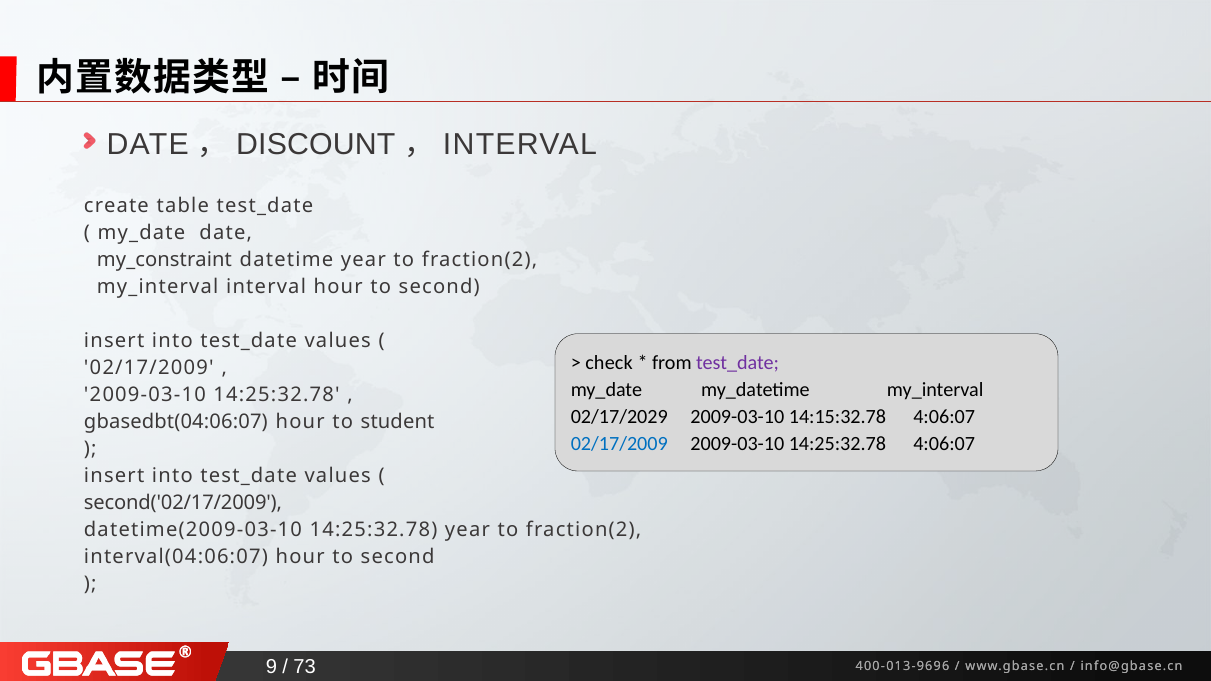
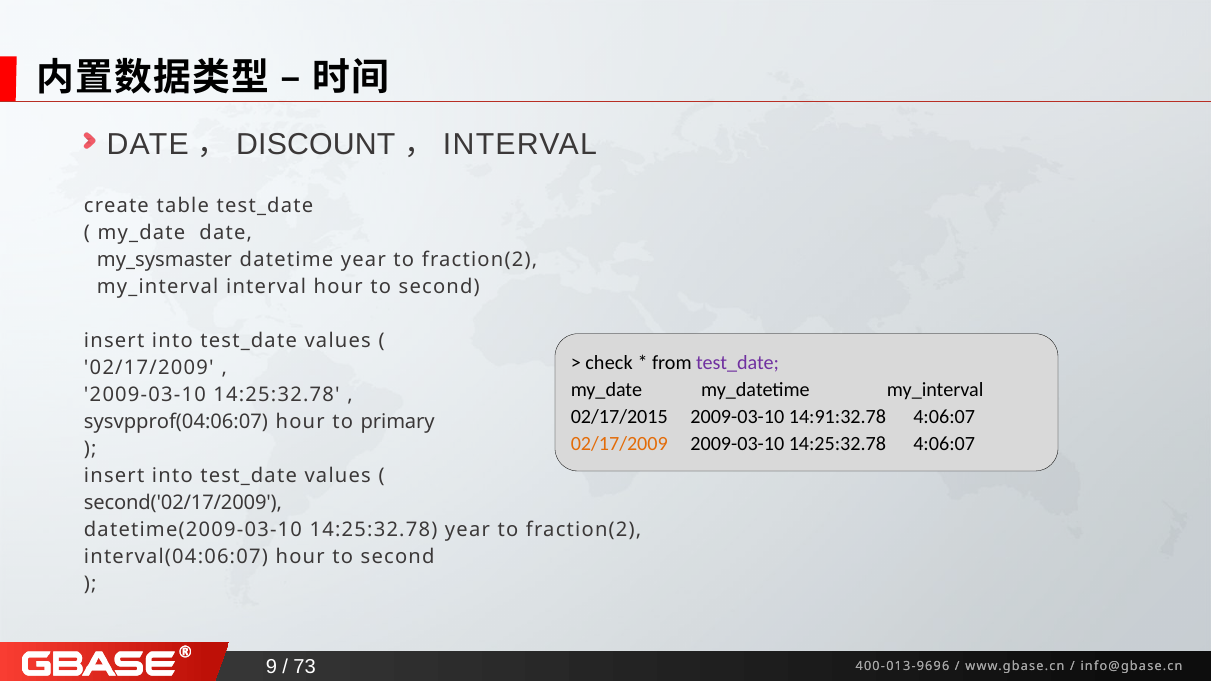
my_constraint: my_constraint -> my_sysmaster
02/17/2029: 02/17/2029 -> 02/17/2015
14:15:32.78: 14:15:32.78 -> 14:91:32.78
gbasedbt(04:06:07: gbasedbt(04:06:07 -> sysvpprof(04:06:07
student: student -> primary
02/17/2009 at (619, 444) colour: blue -> orange
